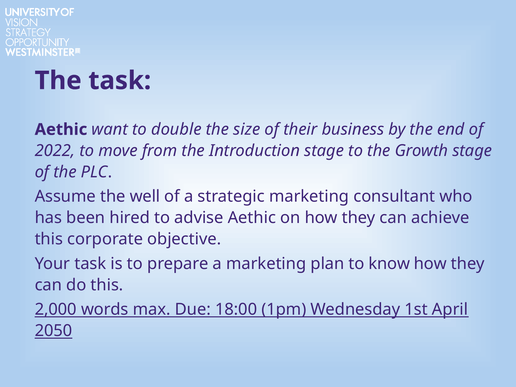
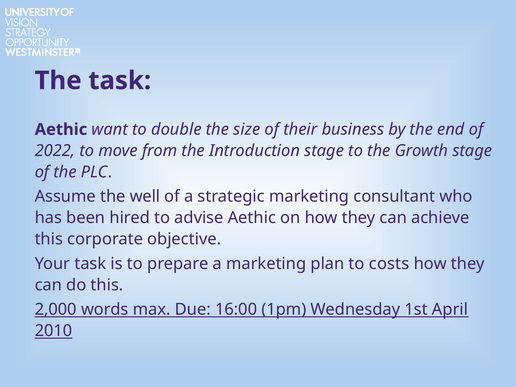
know: know -> costs
18:00: 18:00 -> 16:00
2050: 2050 -> 2010
